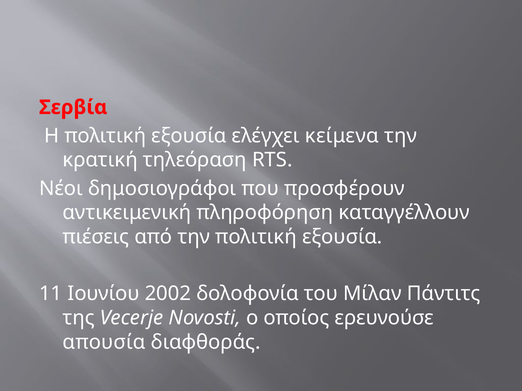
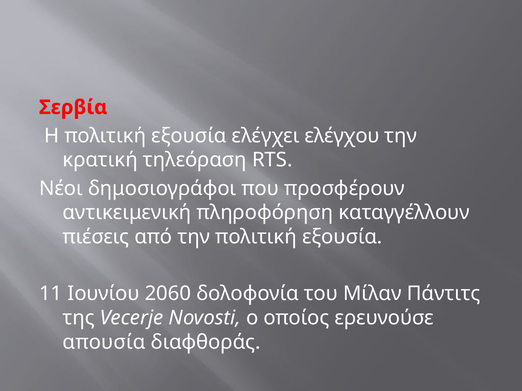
κείμενα: κείμενα -> ελέγχου
2002: 2002 -> 2060
